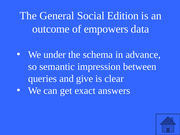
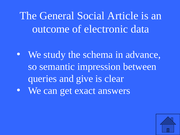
Edition: Edition -> Article
empowers: empowers -> electronic
under: under -> study
